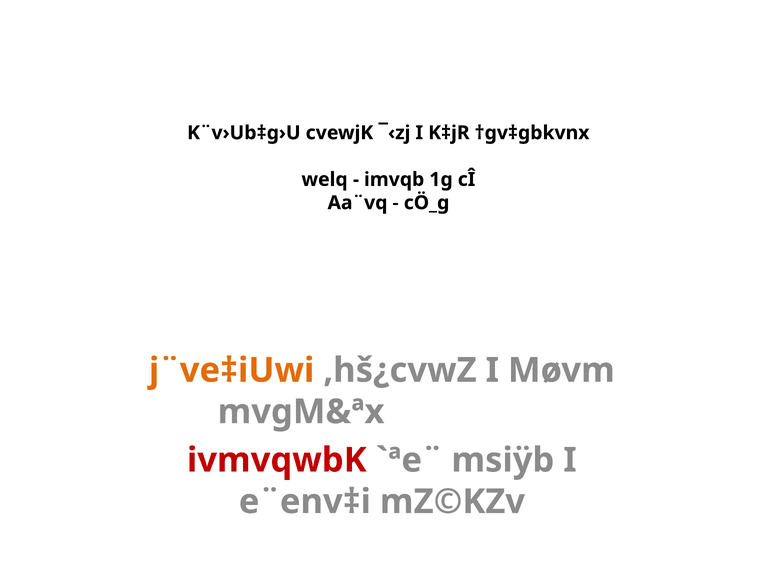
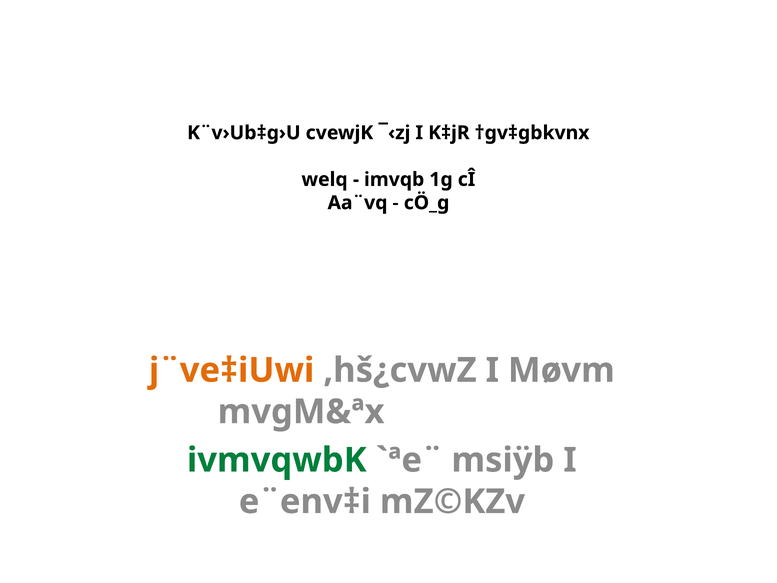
ivmvqwbK colour: red -> green
